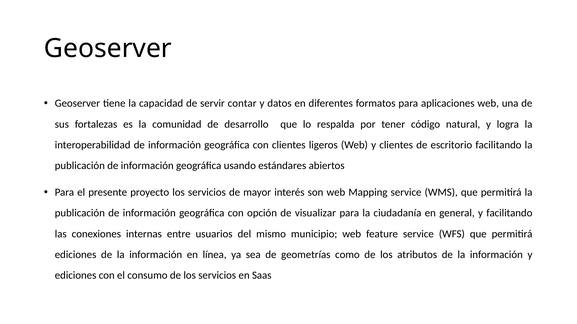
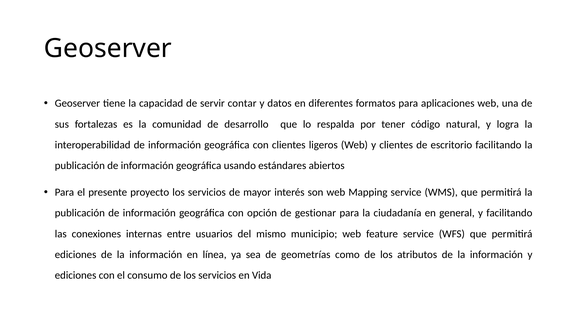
visualizar: visualizar -> gestionar
Saas: Saas -> Vida
